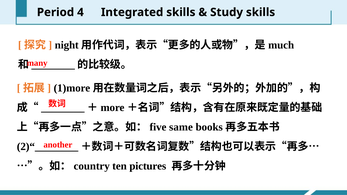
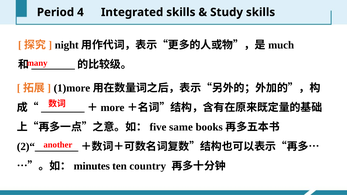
country: country -> minutes
pictures: pictures -> country
